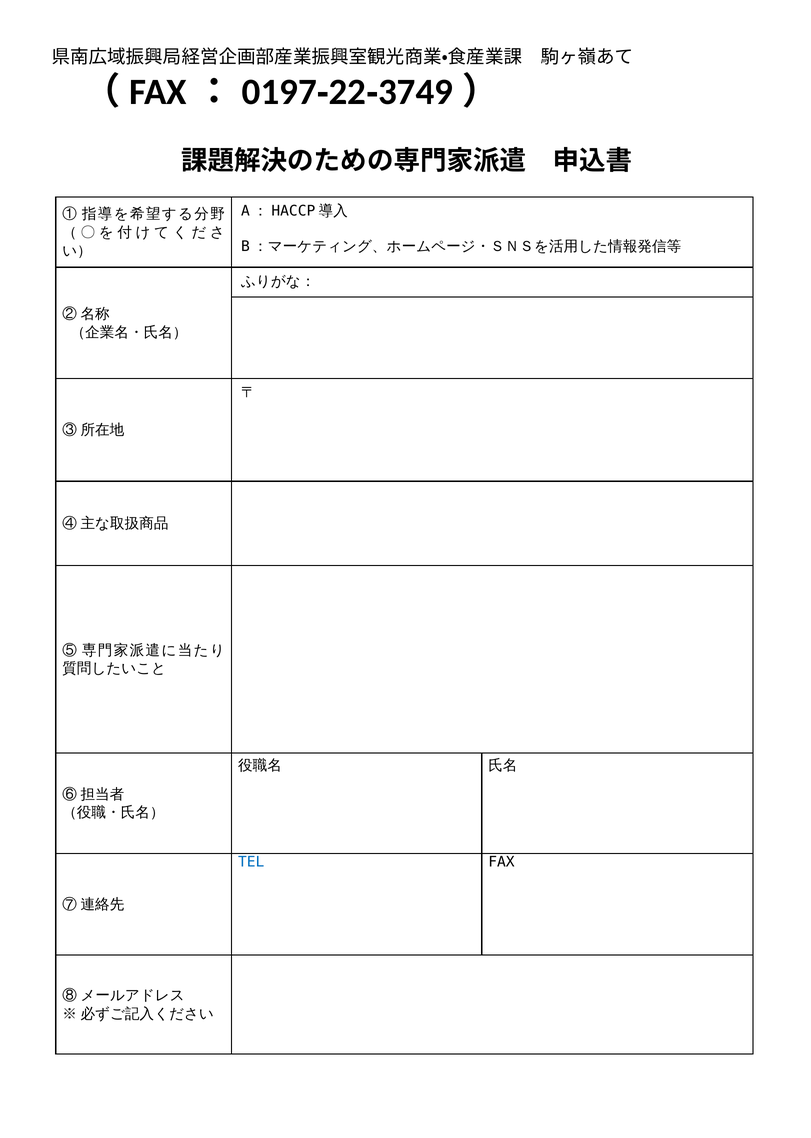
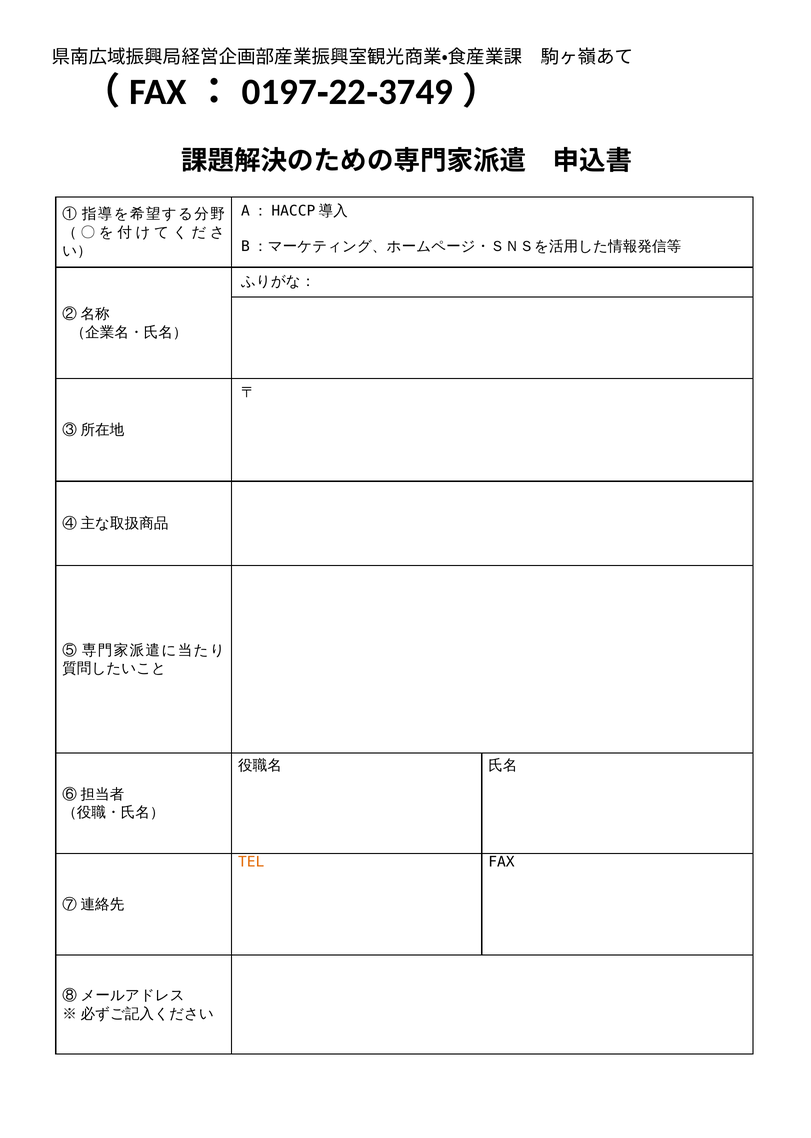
TEL colour: blue -> orange
